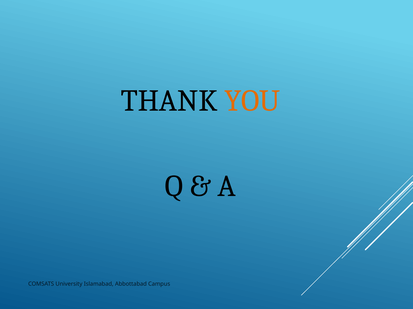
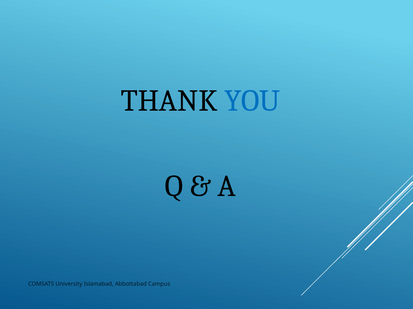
YOU colour: orange -> blue
